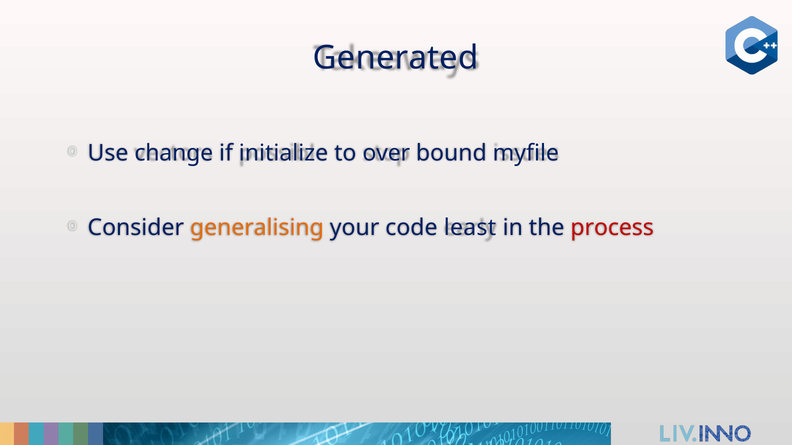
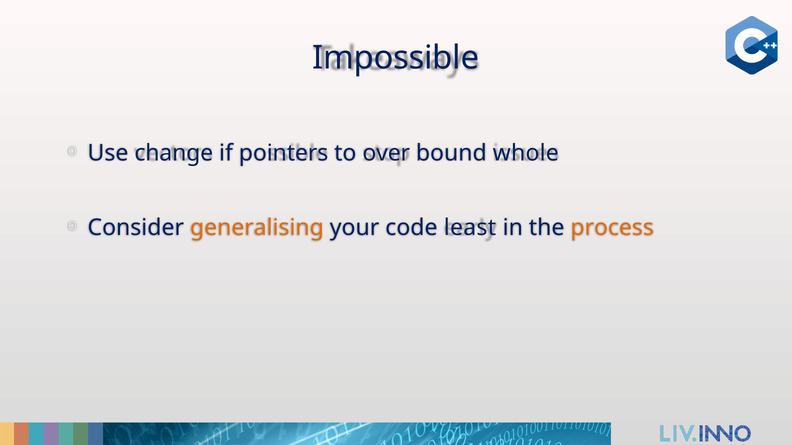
Generated: Generated -> Impossible
initialize: initialize -> pointers
myfile: myfile -> whole
process colour: red -> orange
